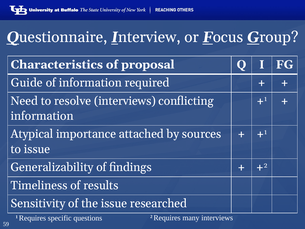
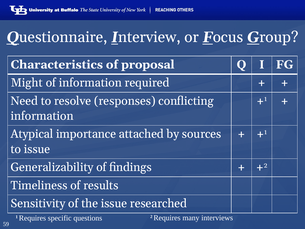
Guide: Guide -> Might
resolve interviews: interviews -> responses
